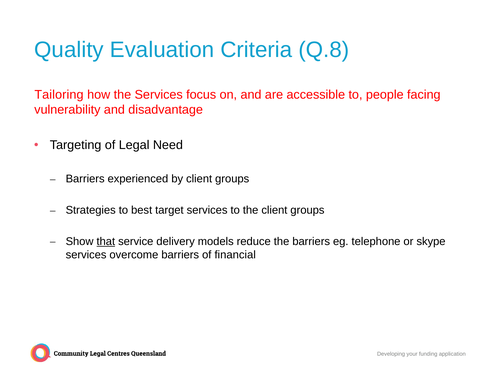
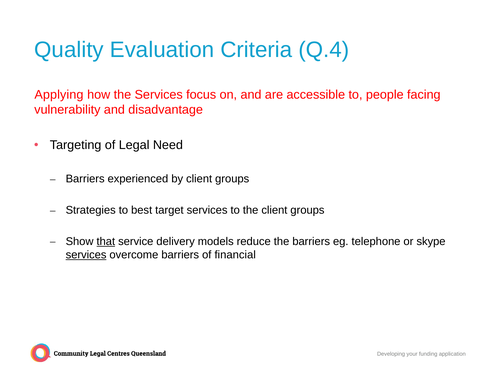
Q.8: Q.8 -> Q.4
Tailoring: Tailoring -> Applying
services at (86, 255) underline: none -> present
